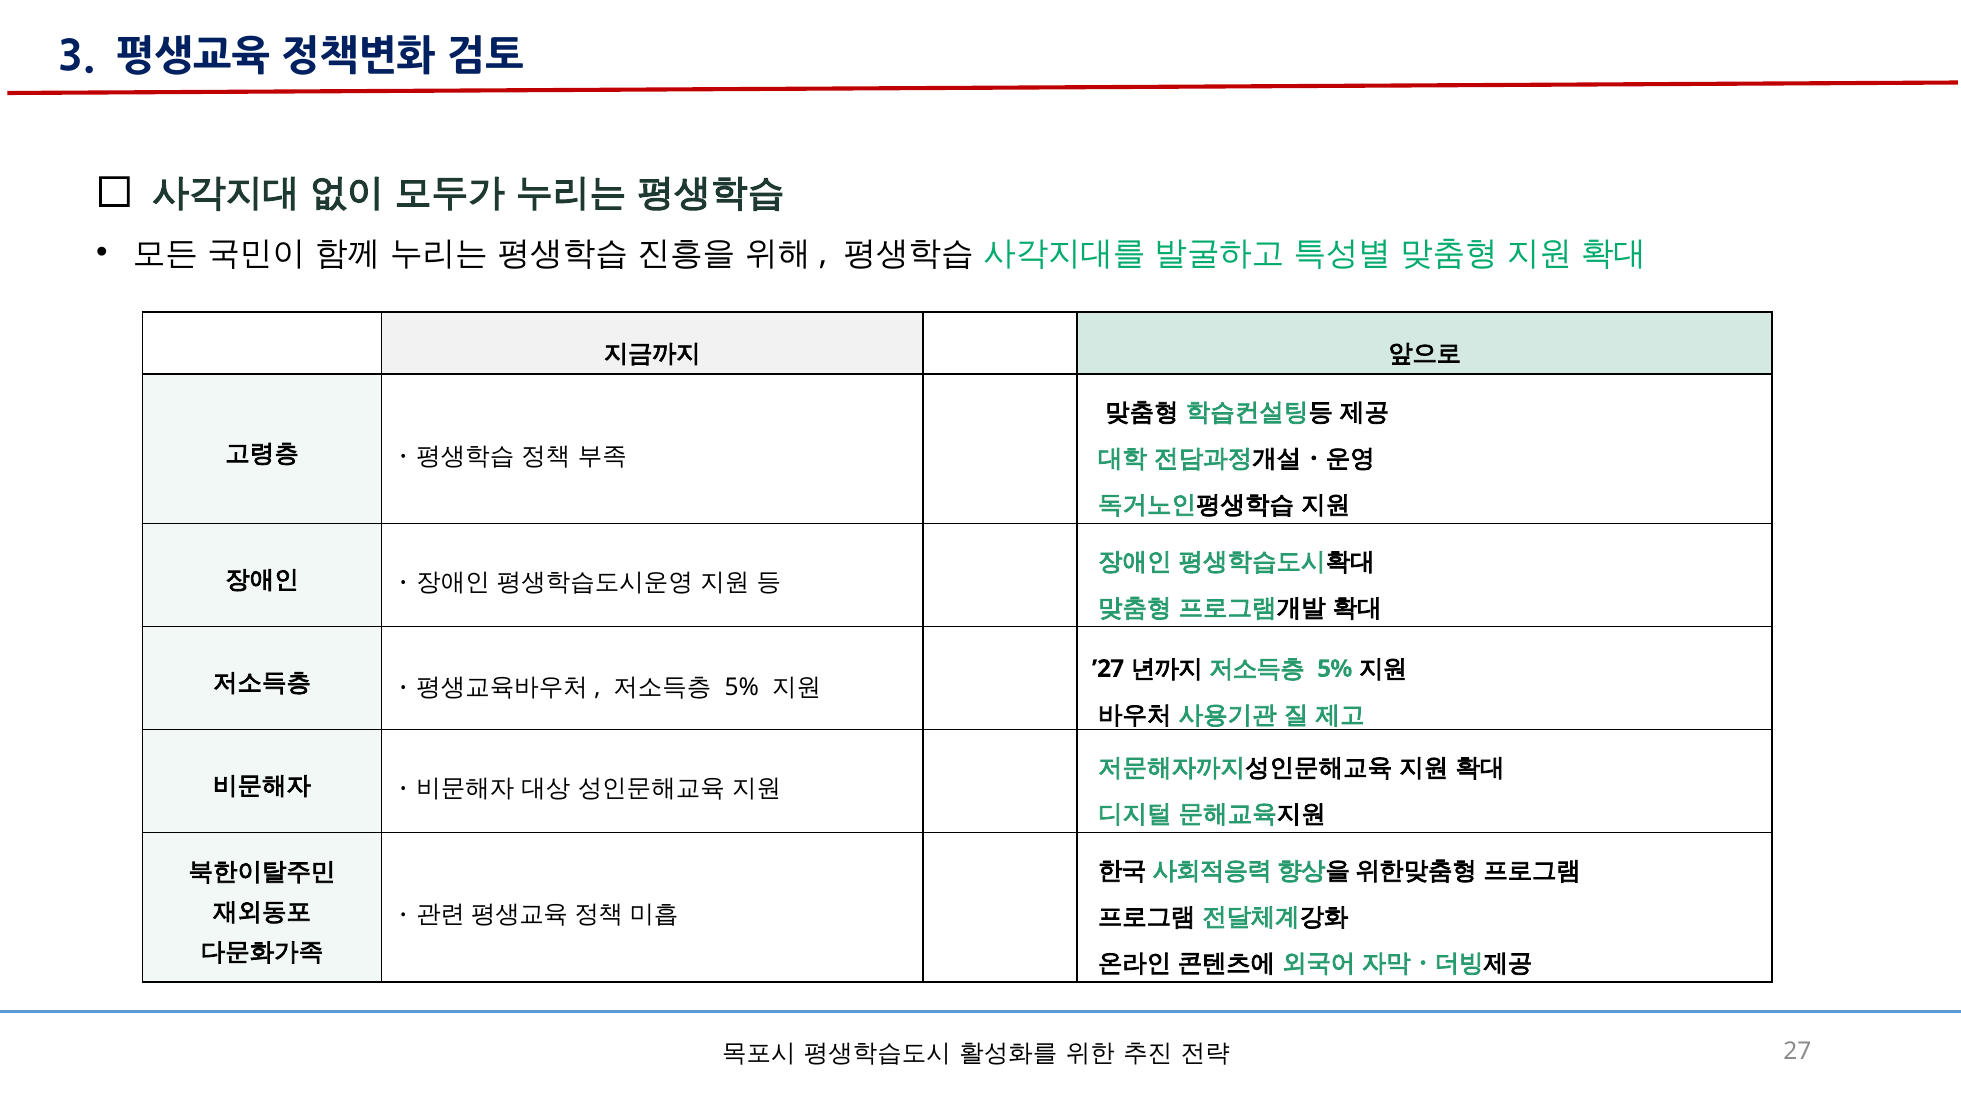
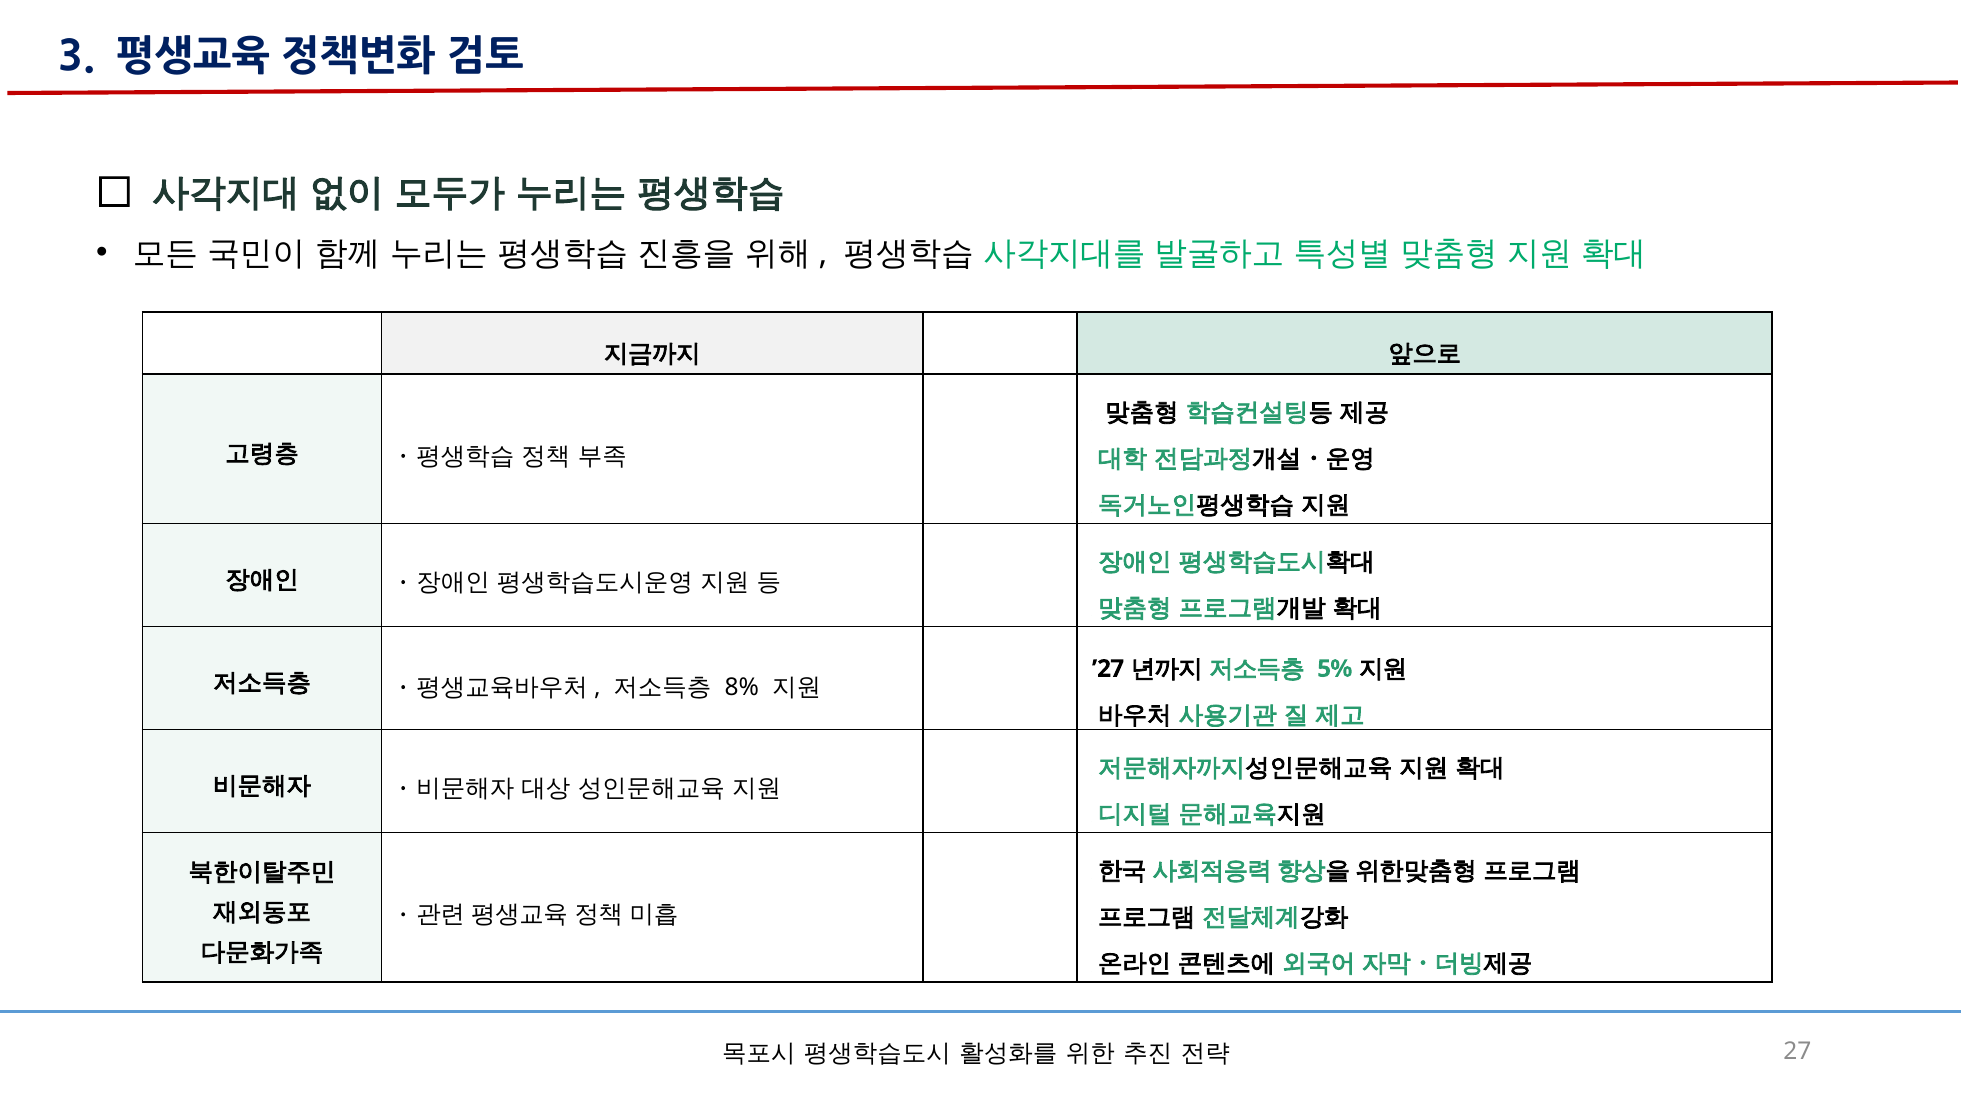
5% at (742, 688): 5% -> 8%
